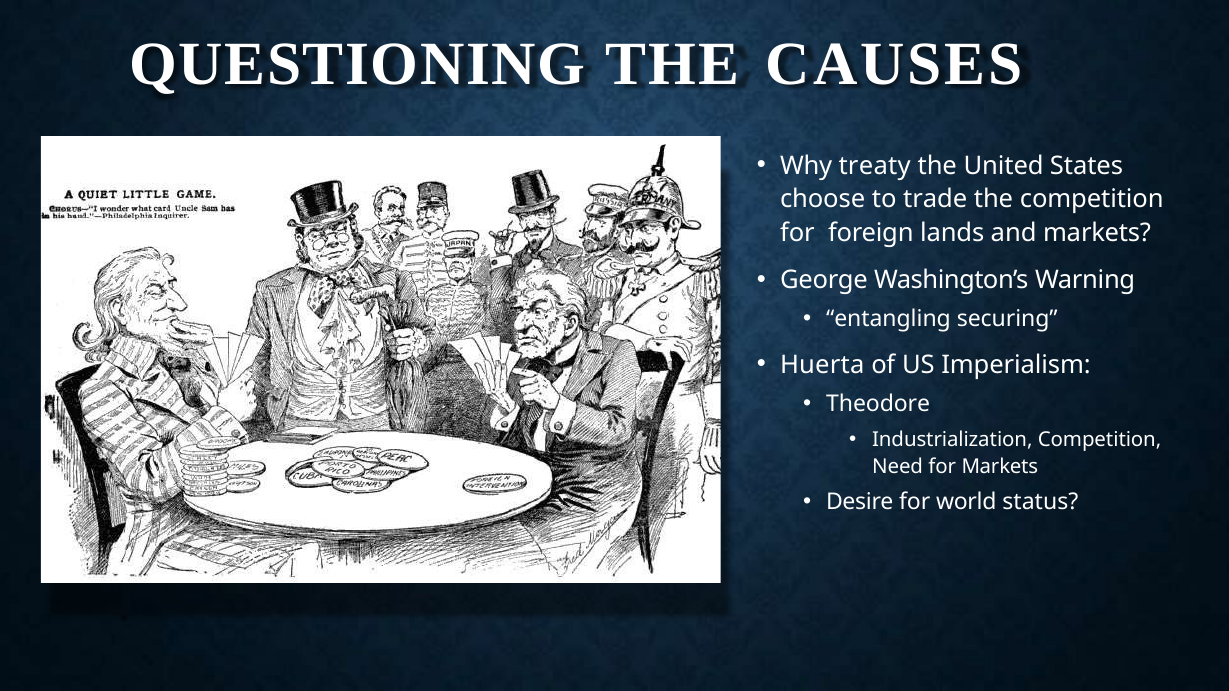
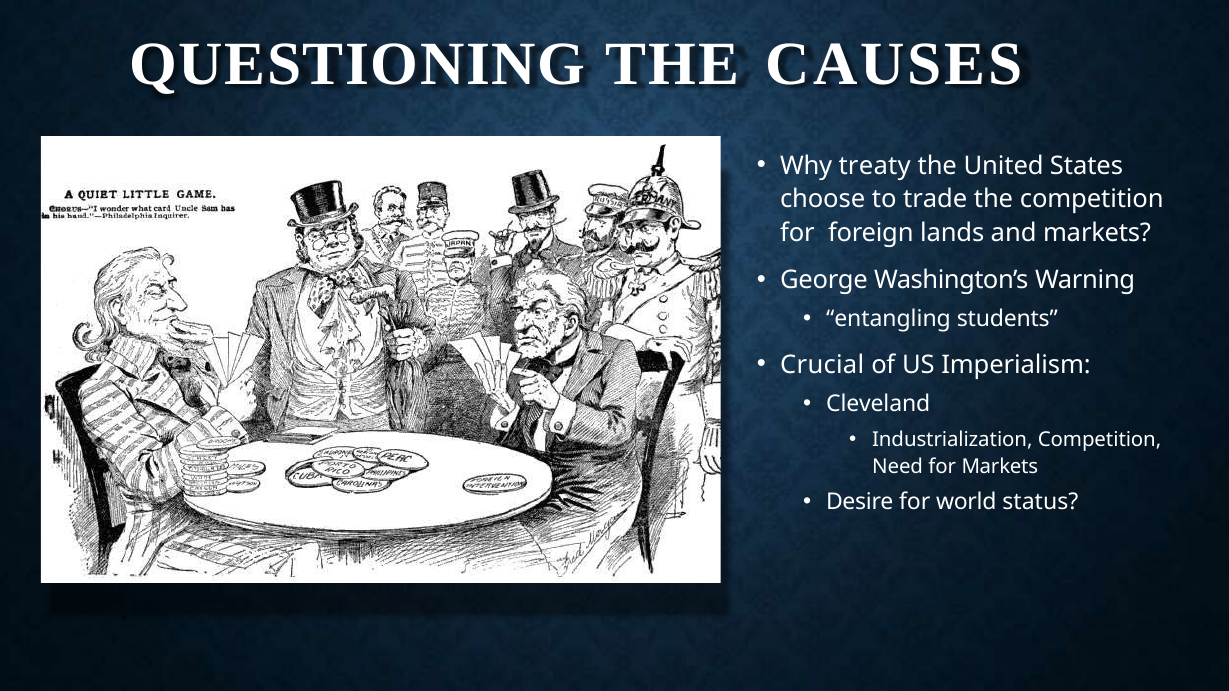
securing: securing -> students
Huerta: Huerta -> Crucial
Theodore: Theodore -> Cleveland
